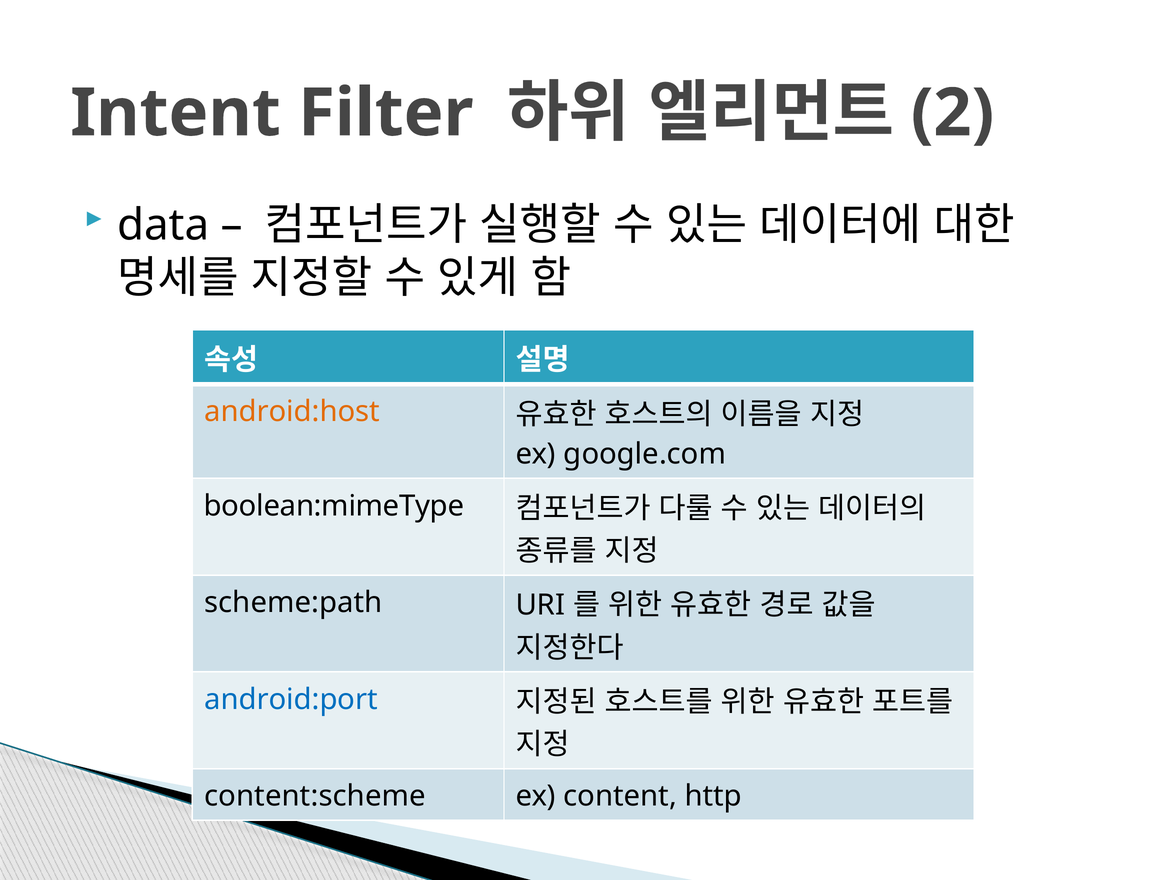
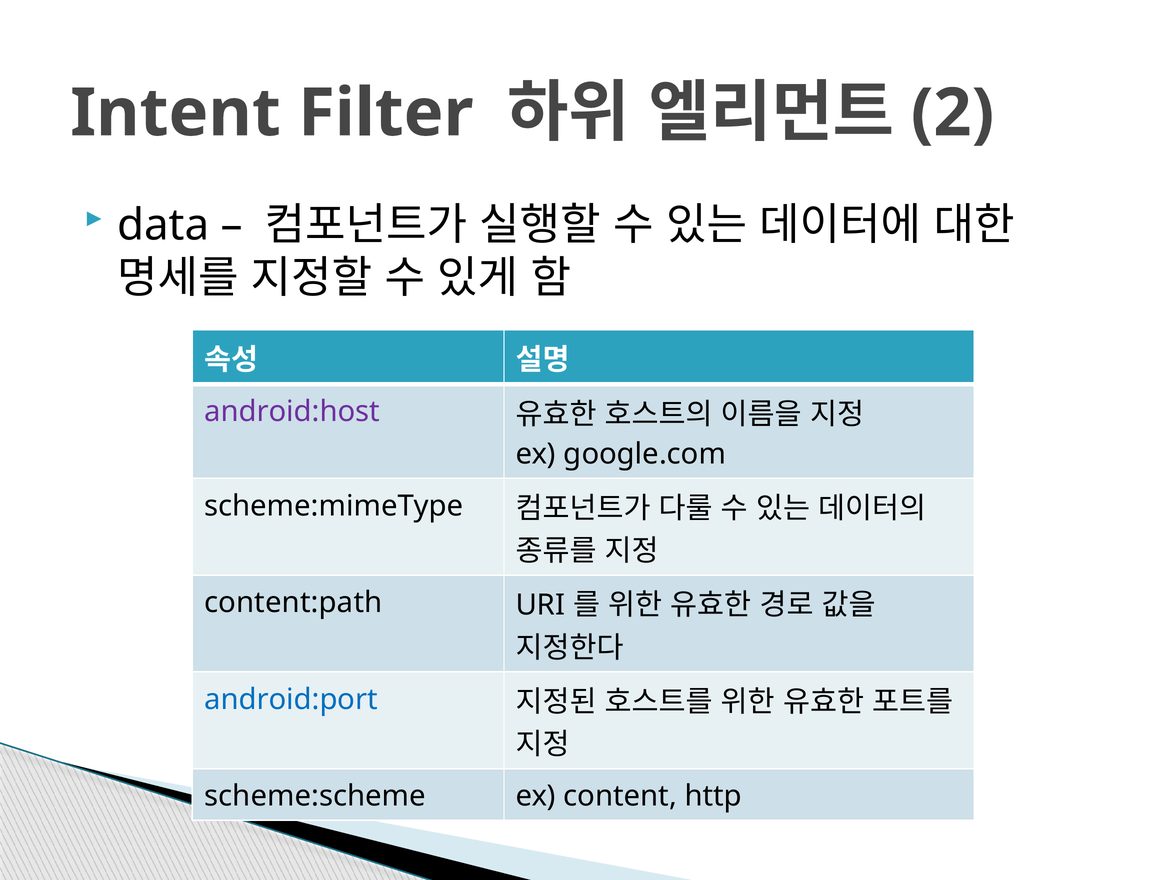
android:host colour: orange -> purple
boolean:mimeType: boolean:mimeType -> scheme:mimeType
scheme:path: scheme:path -> content:path
content:scheme: content:scheme -> scheme:scheme
